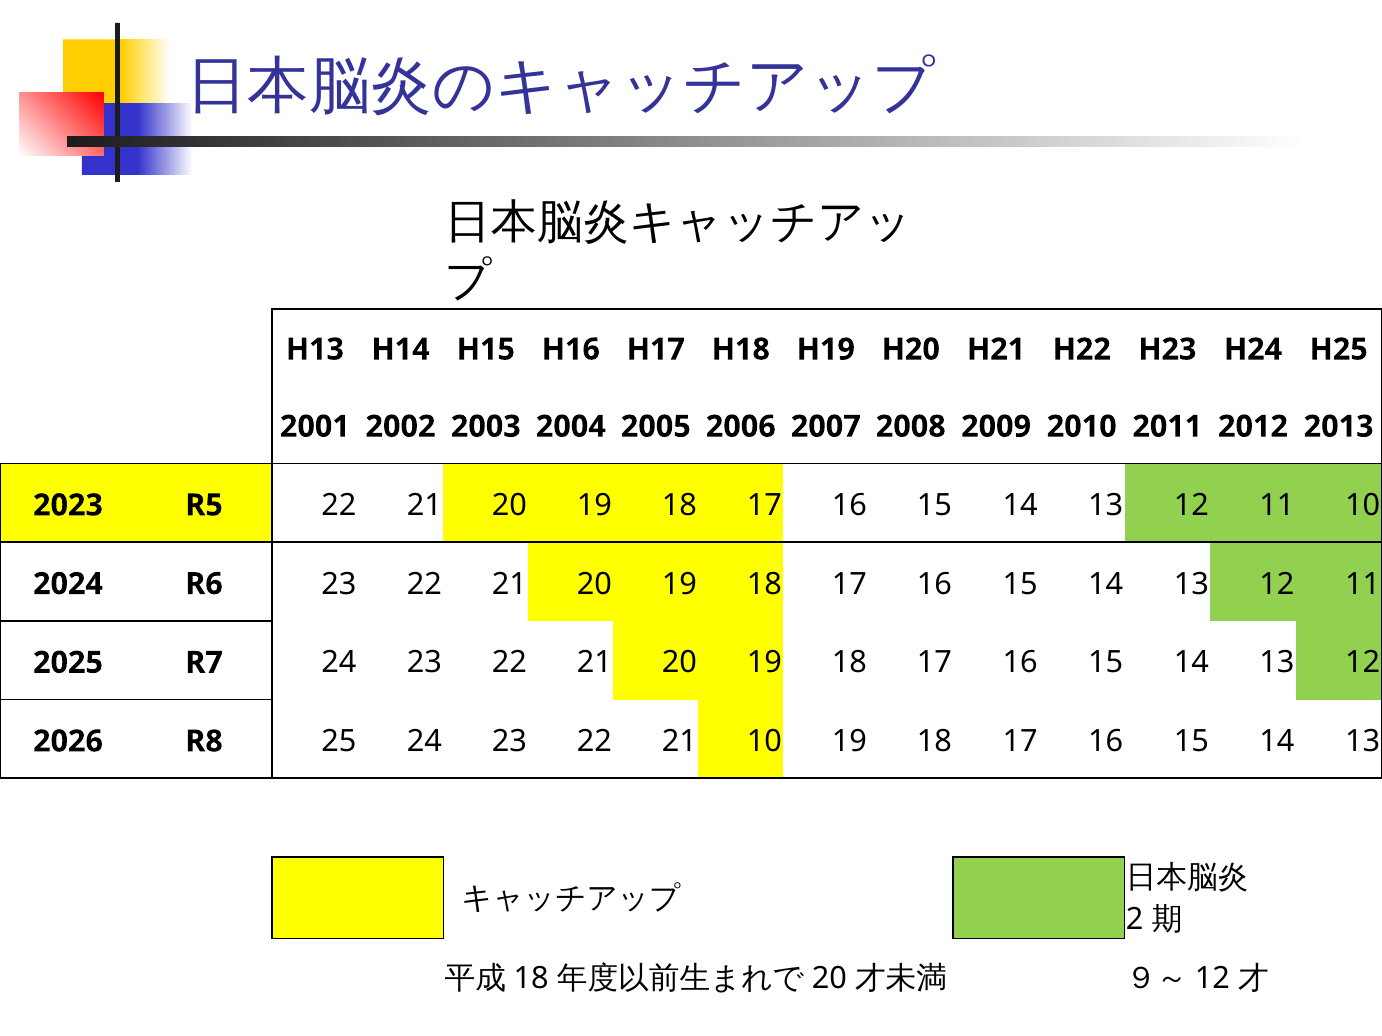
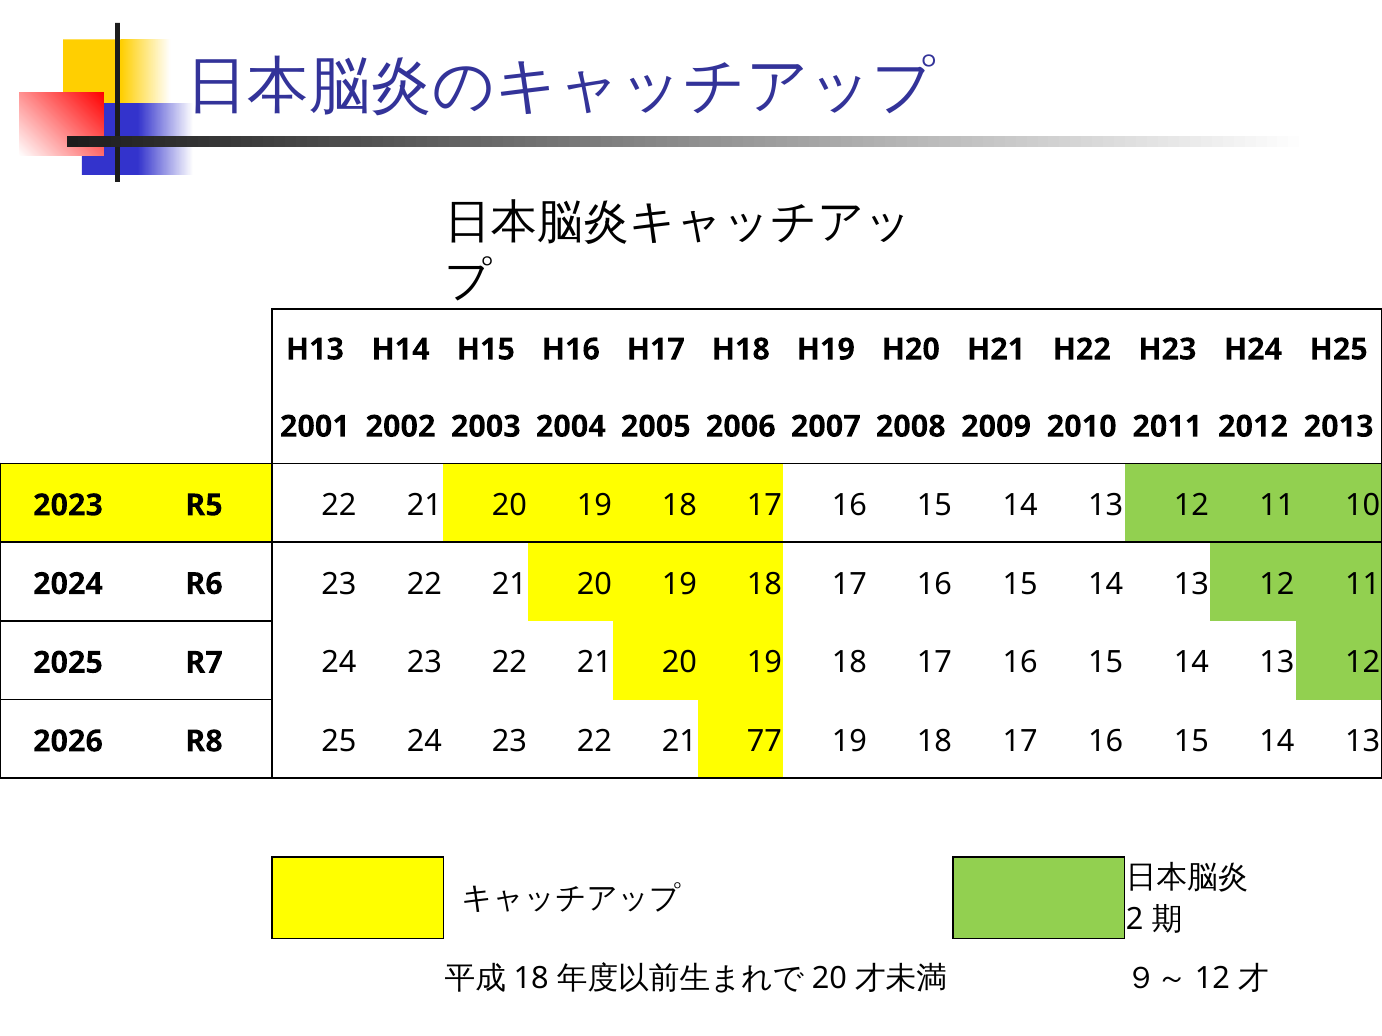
21 10: 10 -> 77
